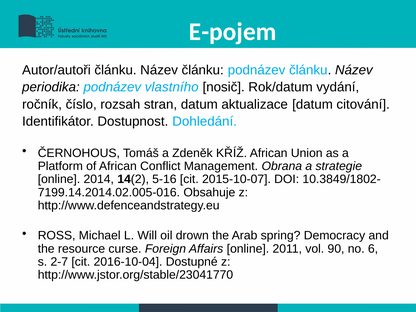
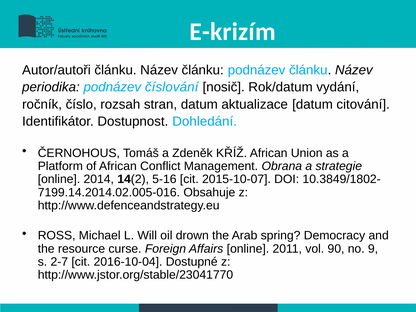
E-pojem: E-pojem -> E-krizím
vlastního: vlastního -> číslování
6: 6 -> 9
